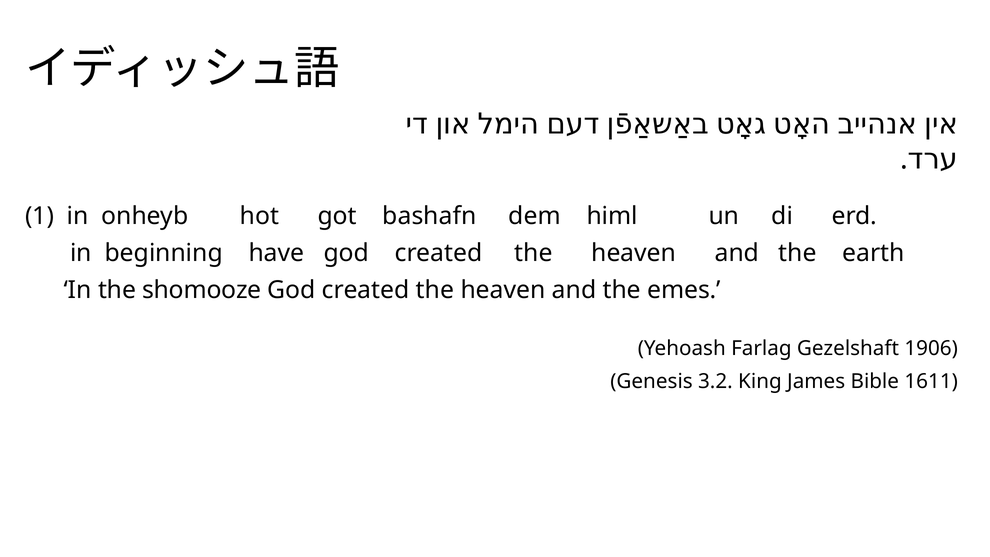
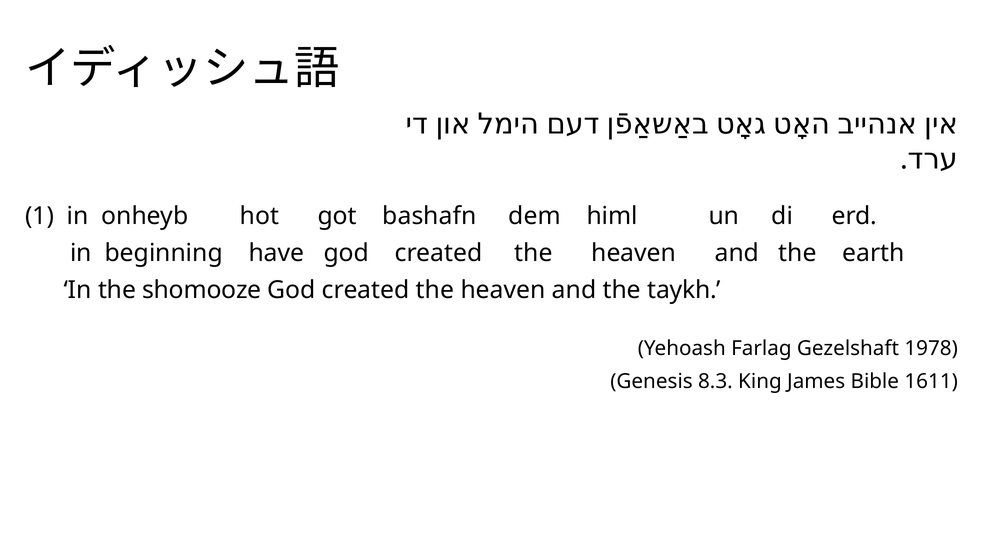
emes: emes -> taykh
1906: 1906 -> 1978
3.2: 3.2 -> 8.3
